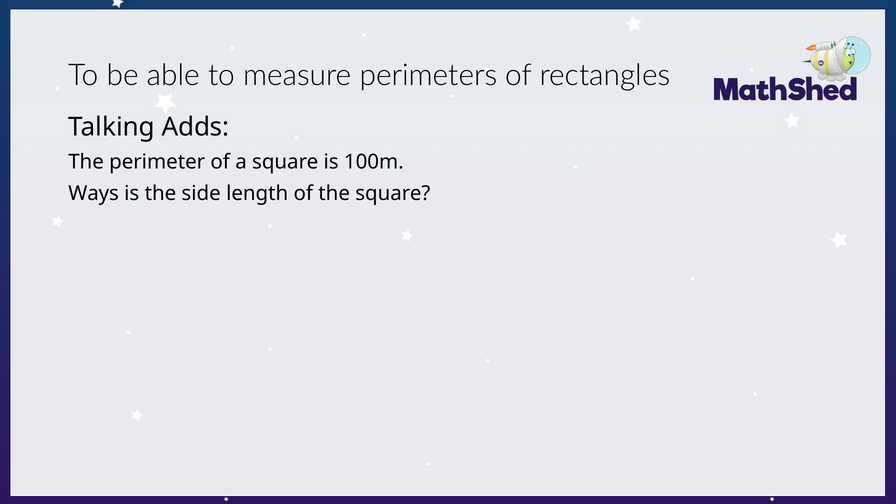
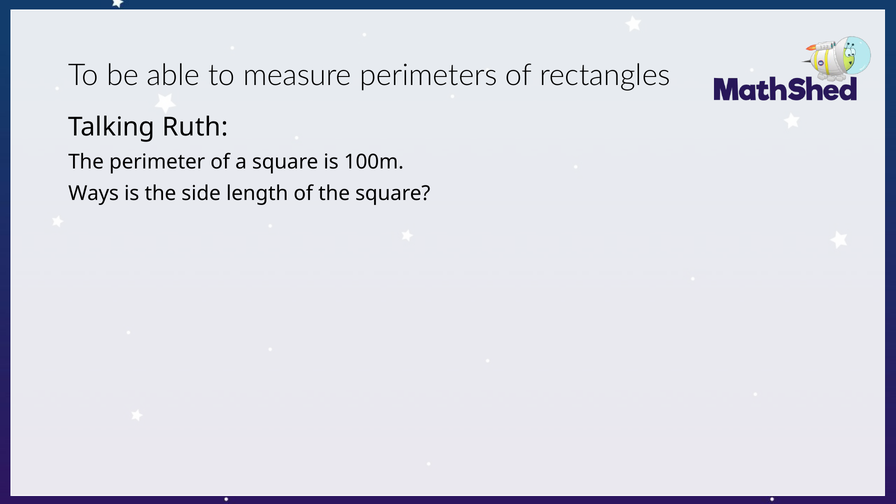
Adds: Adds -> Ruth
